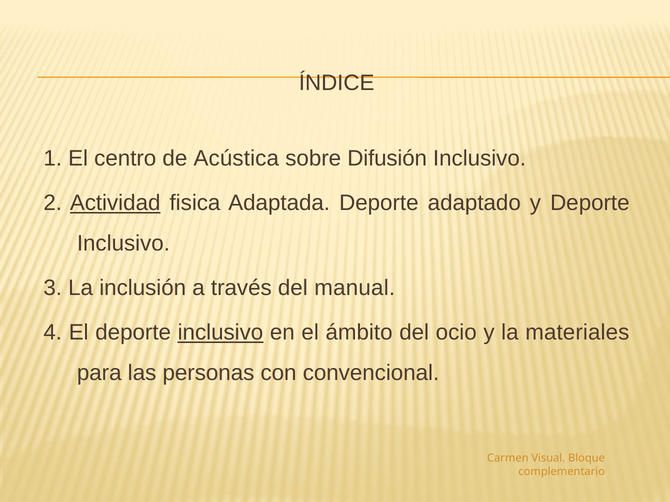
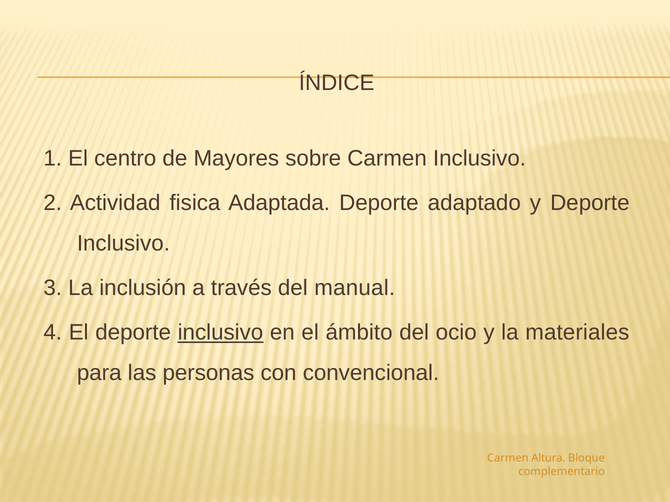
Acústica: Acústica -> Mayores
sobre Difusión: Difusión -> Carmen
Actividad underline: present -> none
Visual: Visual -> Altura
